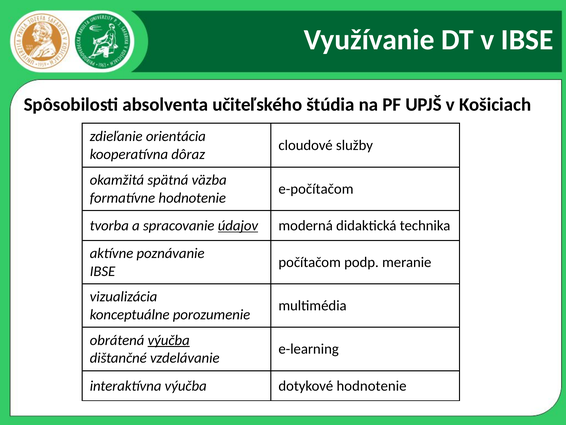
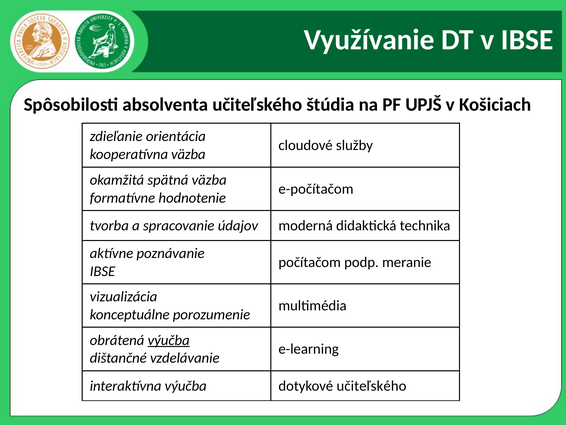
kooperatívna dôraz: dôraz -> väzba
údajov underline: present -> none
dotykové hodnotenie: hodnotenie -> učiteľského
